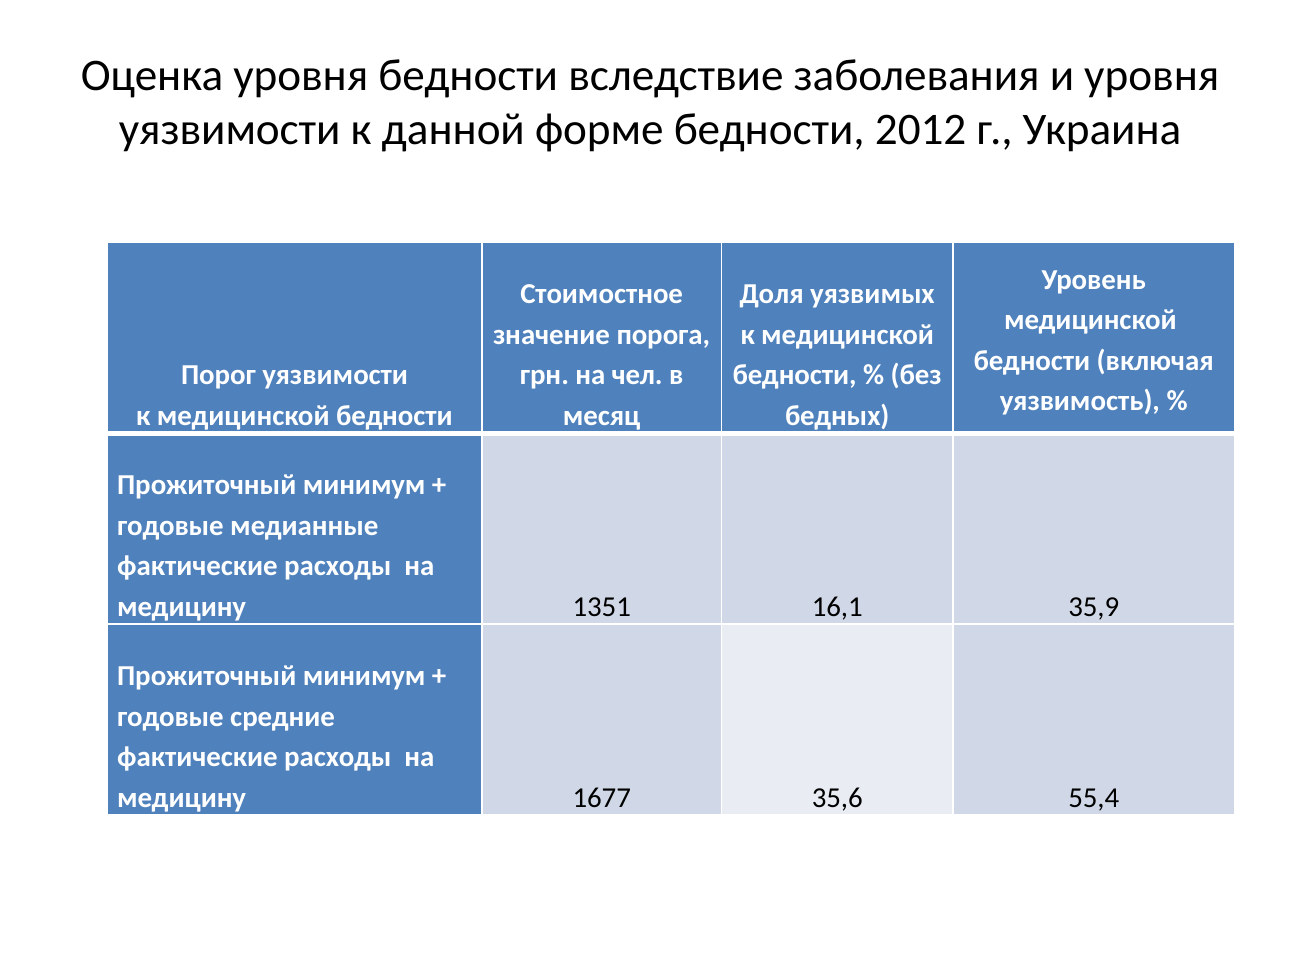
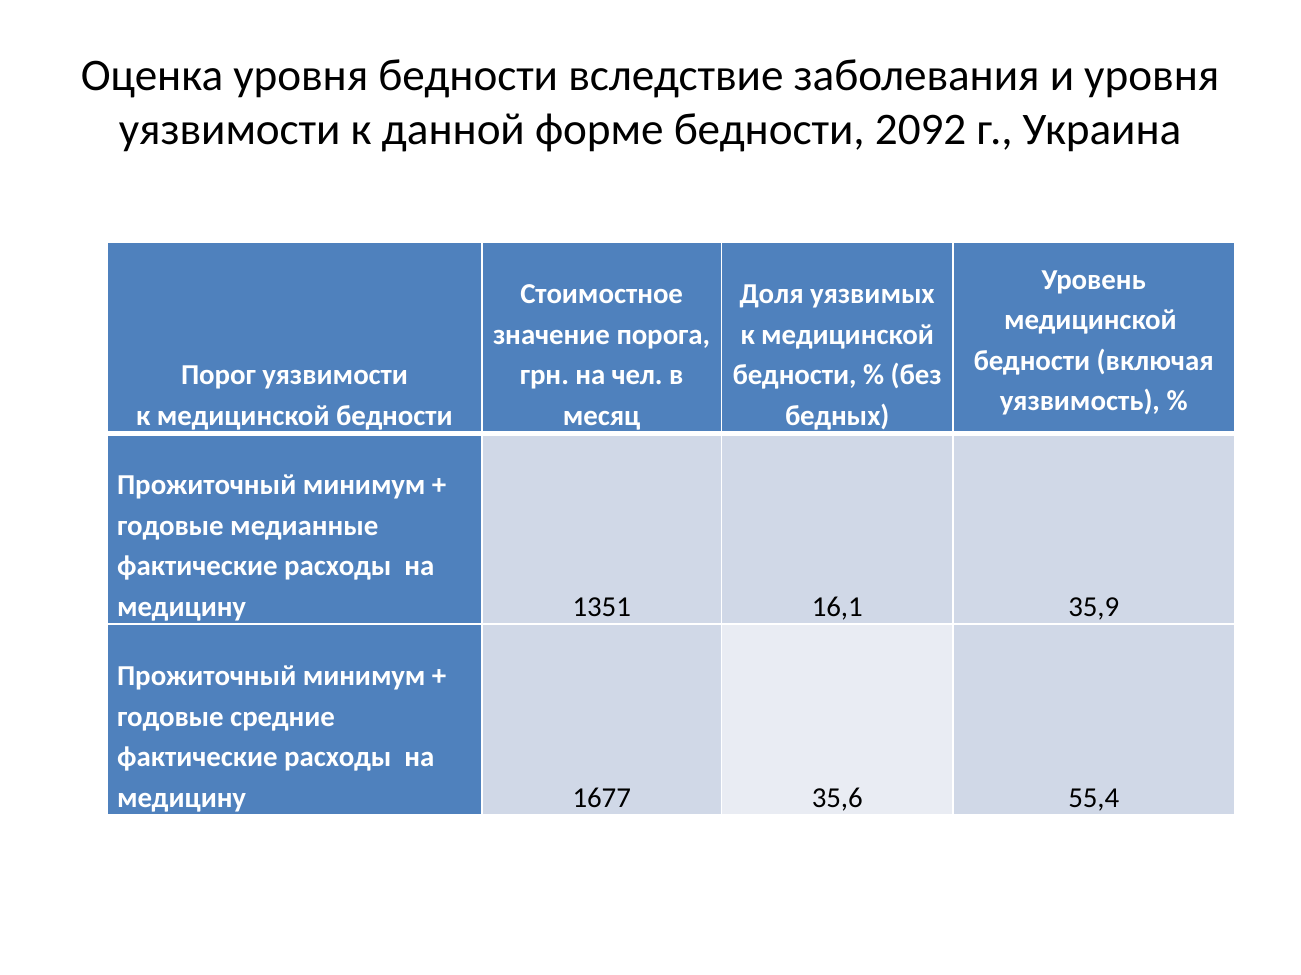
2012: 2012 -> 2092
